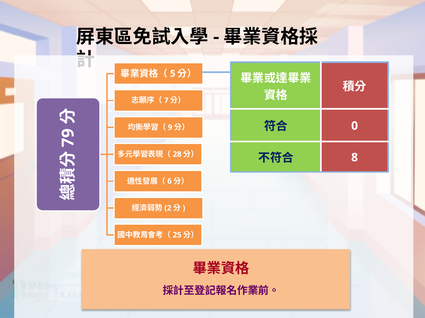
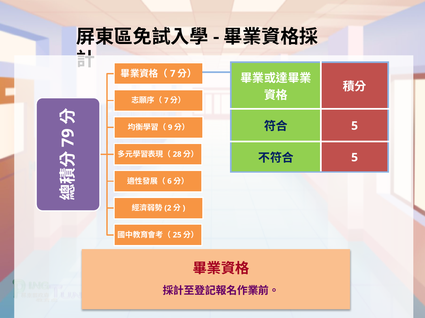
5 at (173, 74): 5 -> 7
0 at (355, 126): 0 -> 5
8 at (355, 158): 8 -> 5
